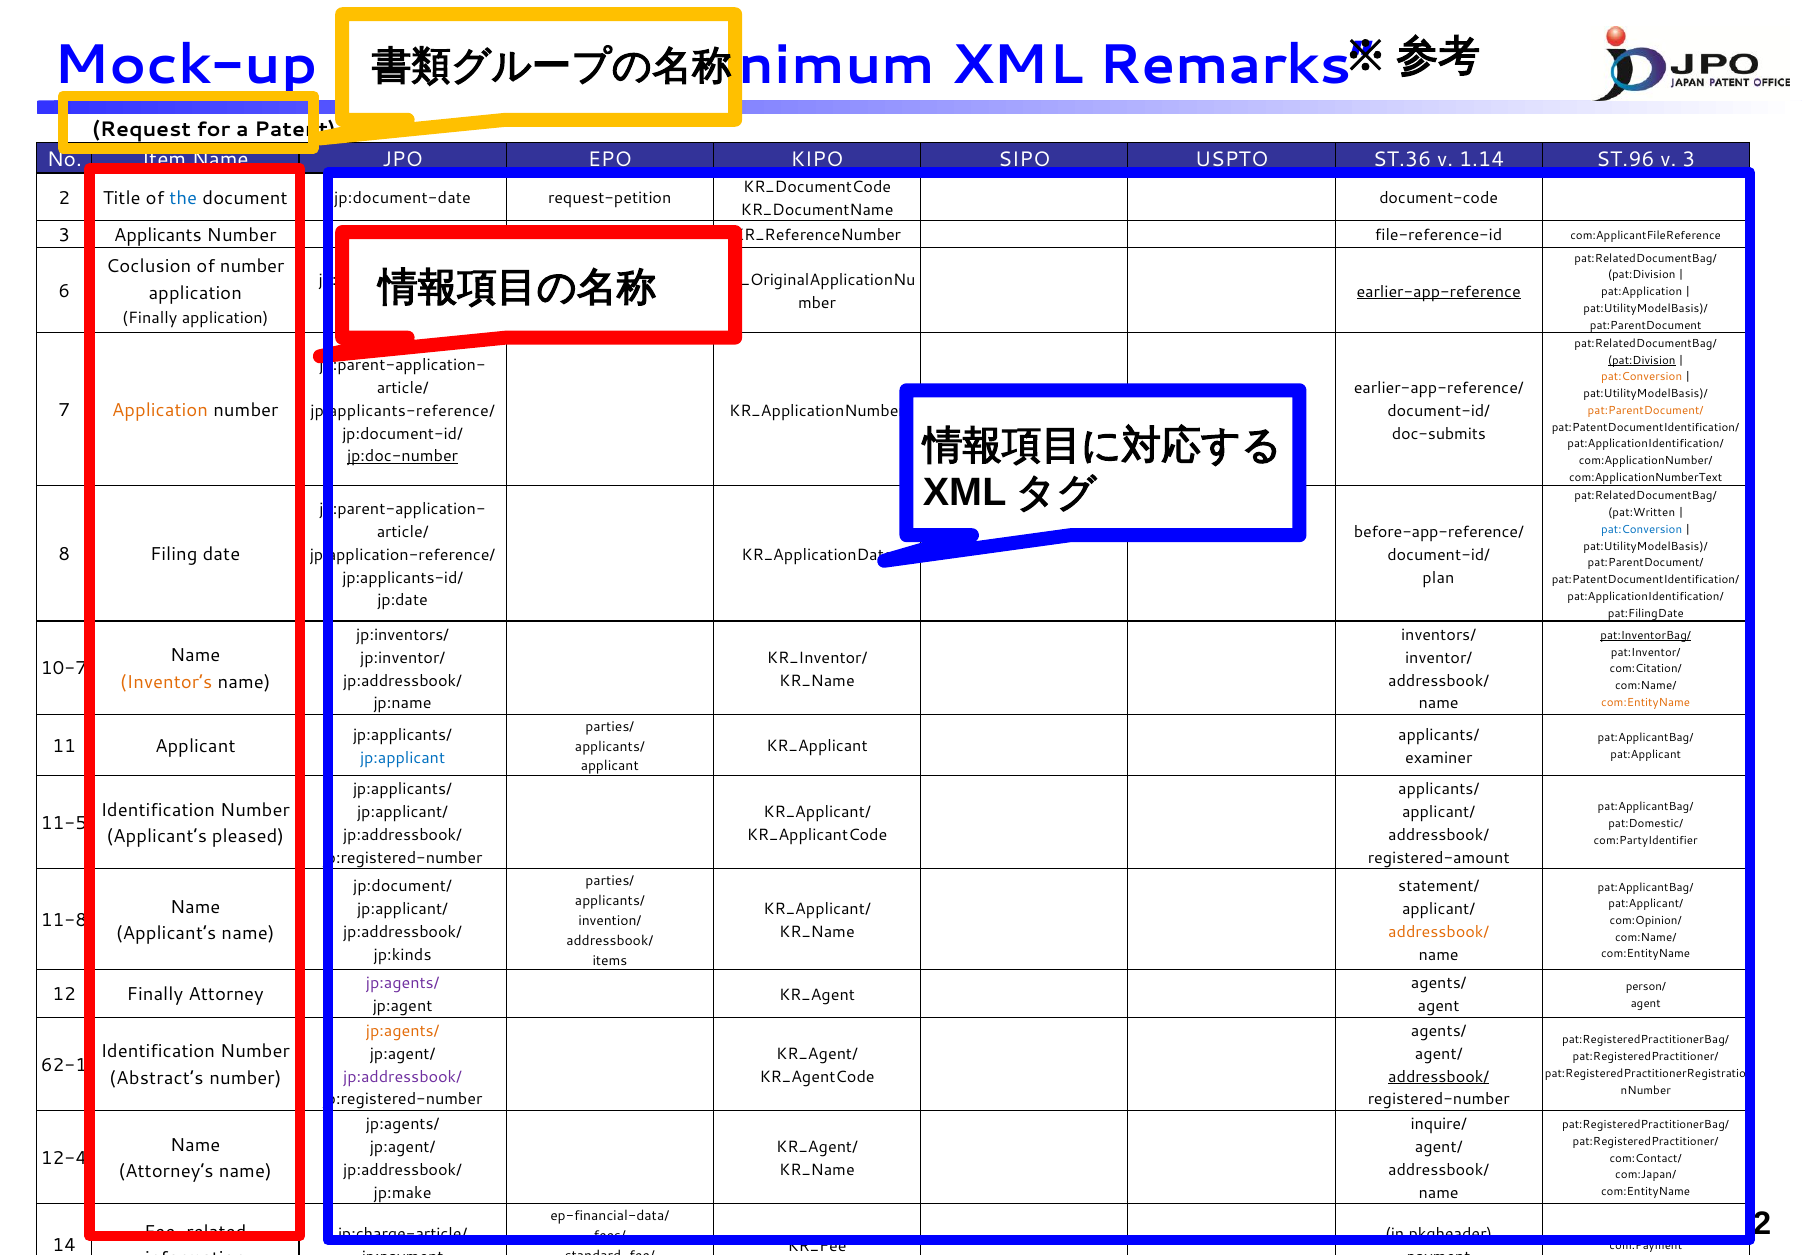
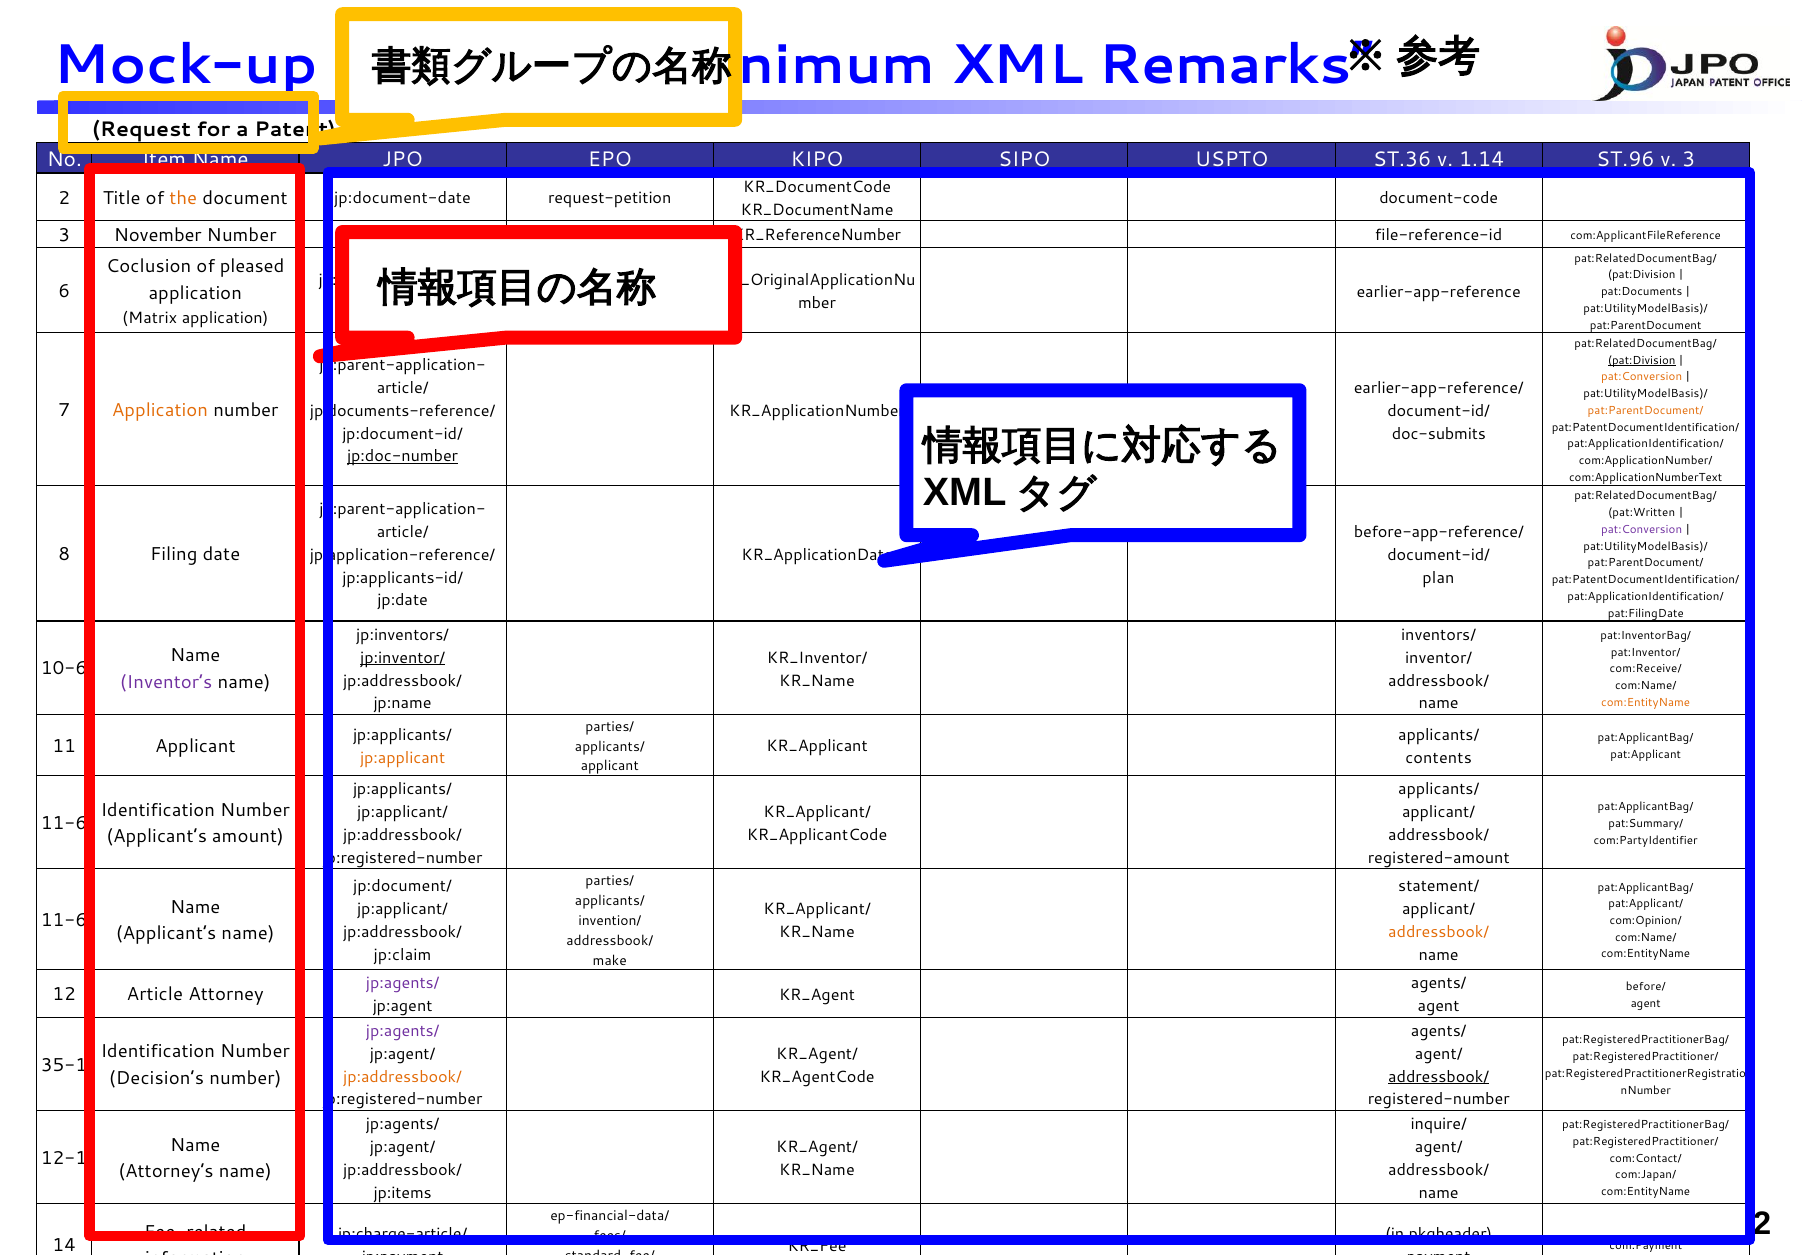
the at (183, 198) colour: blue -> orange
Applicants: Applicants -> November
of number: number -> pleased
earlier-app-reference underline: present -> none
pat:Application: pat:Application -> pat:Documents
Finally at (150, 318): Finally -> Matrix
jp:applicants-reference/: jp:applicants-reference/ -> jp:documents-reference/
pat:Conversion at (1642, 530) colour: blue -> purple
pat:InventorBag/ underline: present -> none
jp:inventor/ underline: none -> present
10-7: 10-7 -> 10-6
com:Citation/: com:Citation/ -> com:Receive/
Inventor’s colour: orange -> purple
jp:applicant colour: blue -> orange
examiner: examiner -> contents
11-5 at (64, 823): 11-5 -> 11-6
pat:Domestic/: pat:Domestic/ -> pat:Summary/
Applicant’s pleased: pleased -> amount
11-8 at (64, 920): 11-8 -> 11-6
jp:kinds: jp:kinds -> jp:claim
items: items -> make
person/: person/ -> before/
12 Finally: Finally -> Article
jp:agents/ at (403, 1031) colour: orange -> purple
62-1: 62-1 -> 35-1
jp:addressbook/ at (403, 1077) colour: purple -> orange
Abstract’s: Abstract’s -> Decision’s
12-4: 12-4 -> 12-1
jp:make: jp:make -> jp:items
